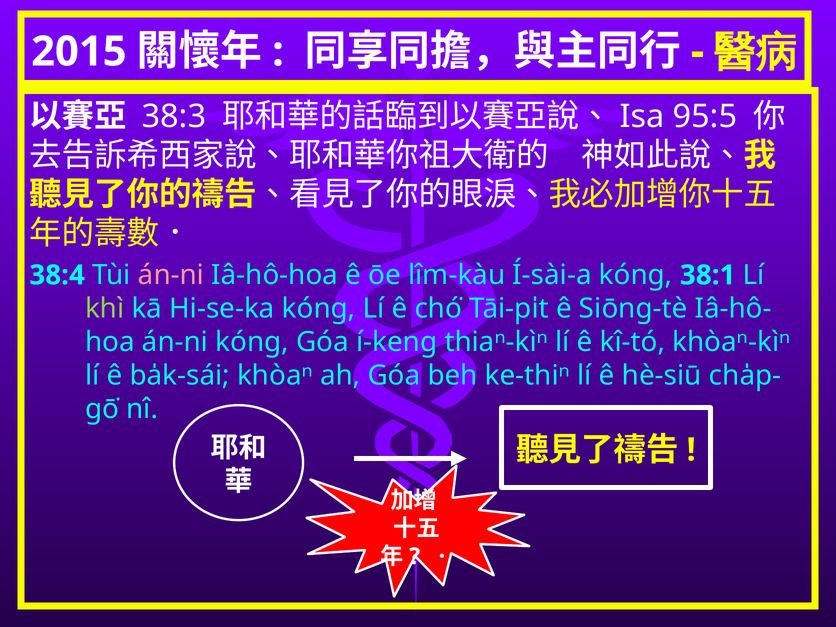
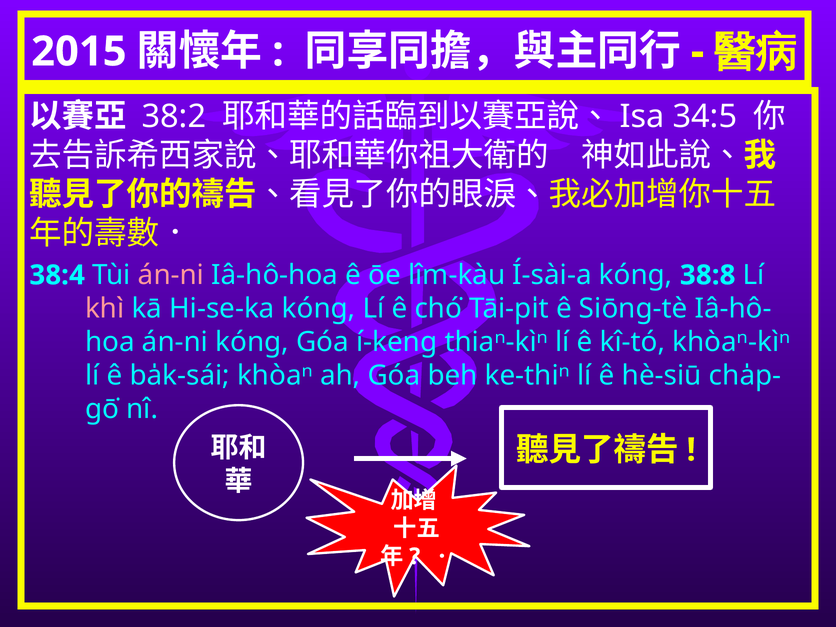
38:3: 38:3 -> 38:2
95:5: 95:5 -> 34:5
38:1: 38:1 -> 38:8
khì colour: light green -> pink
